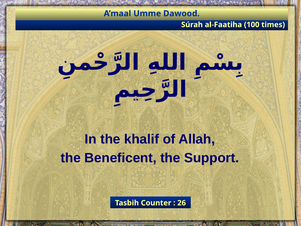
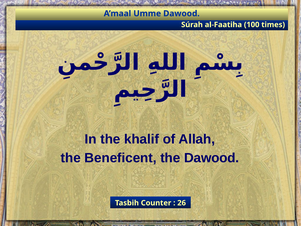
the Support: Support -> Dawood
